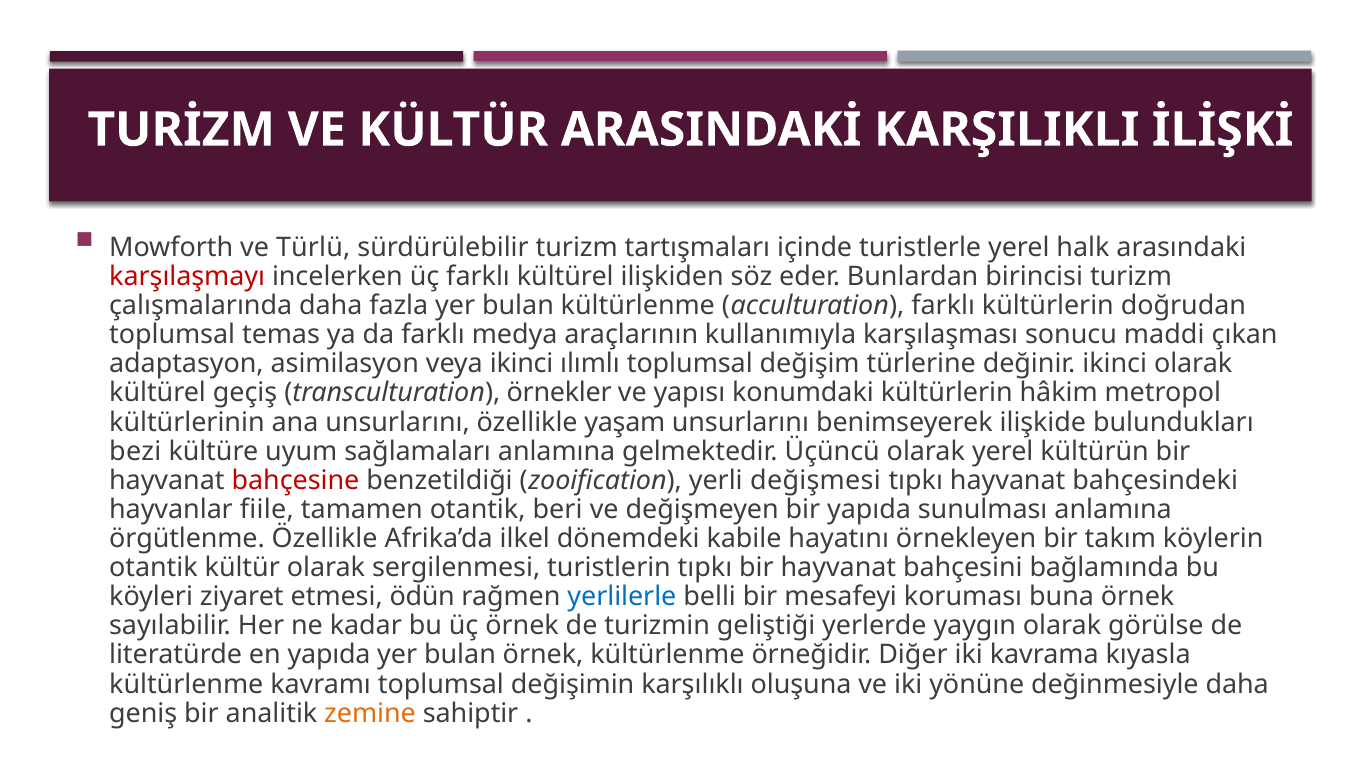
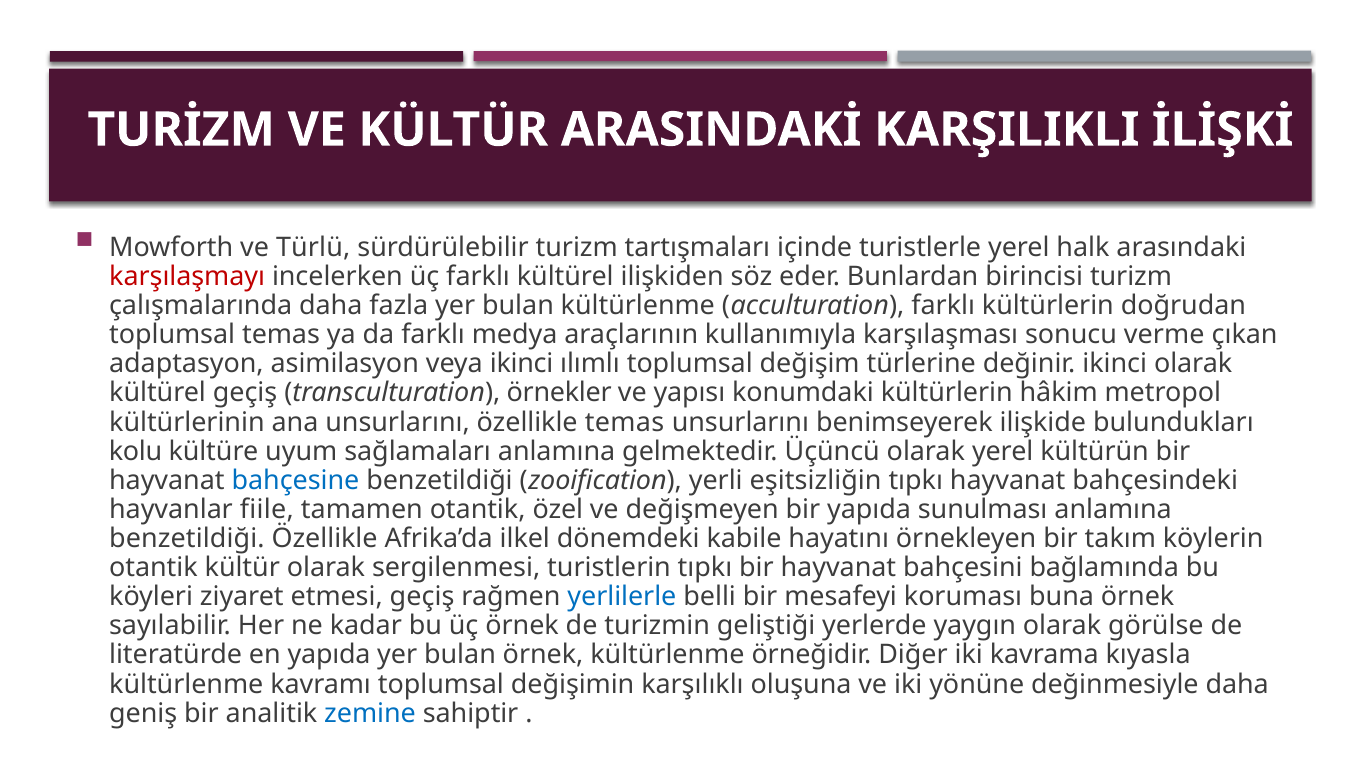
maddi: maddi -> verme
özellikle yaşam: yaşam -> temas
bezi: bezi -> kolu
bahçesine colour: red -> blue
değişmesi: değişmesi -> eşitsizliğin
beri: beri -> özel
örgütlenme at (187, 538): örgütlenme -> benzetildiği
etmesi ödün: ödün -> geçiş
zemine colour: orange -> blue
